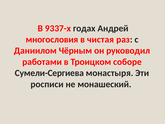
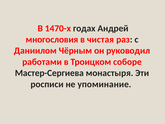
9337-х: 9337-х -> 1470-х
Сумели-Сергиева: Сумели-Сергиева -> Мастер-Сергиева
монашеский: монашеский -> упоминание
